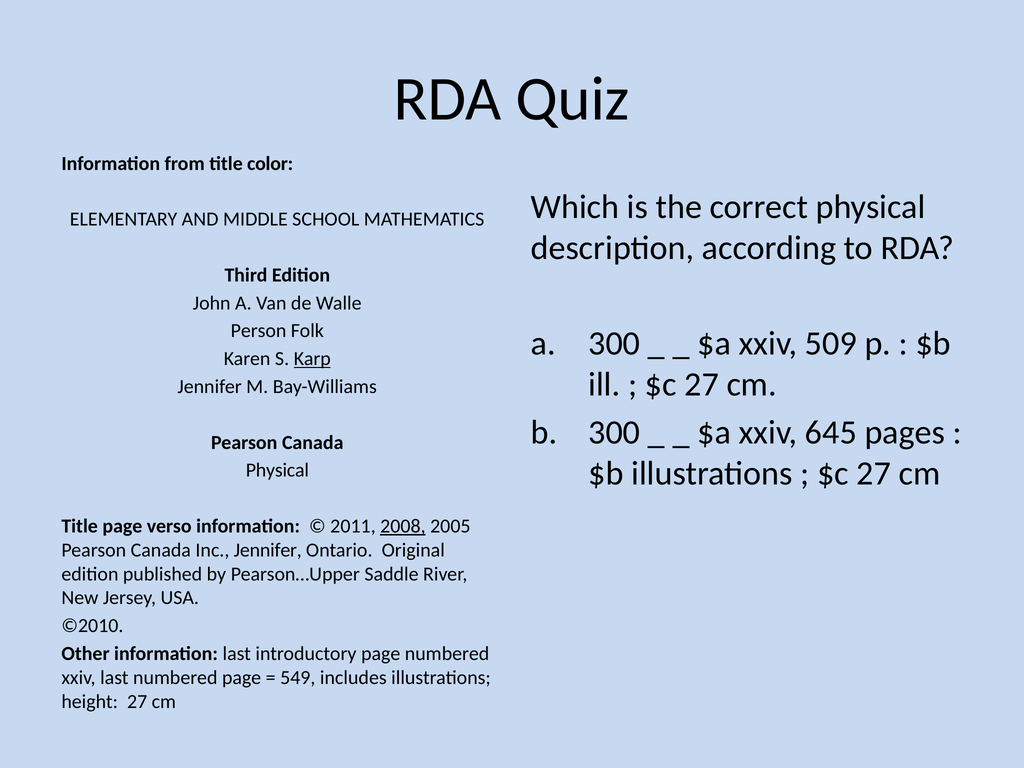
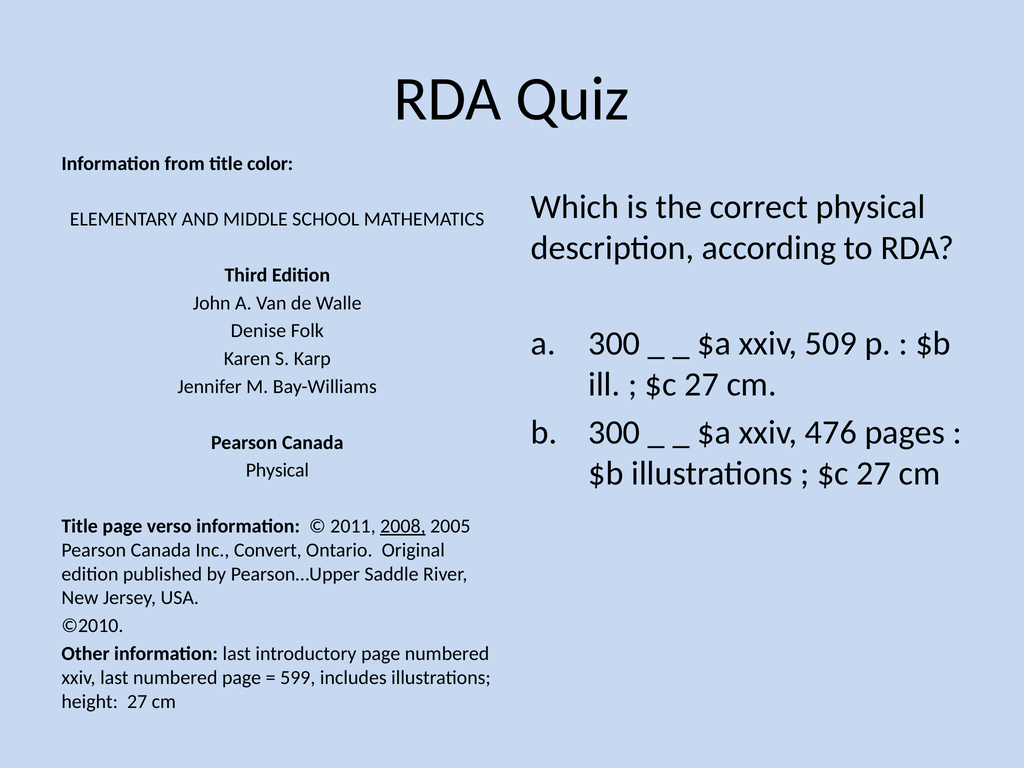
Person: Person -> Denise
Karp underline: present -> none
645: 645 -> 476
Inc Jennifer: Jennifer -> Convert
549: 549 -> 599
